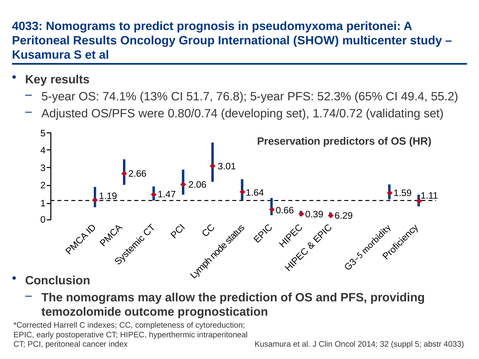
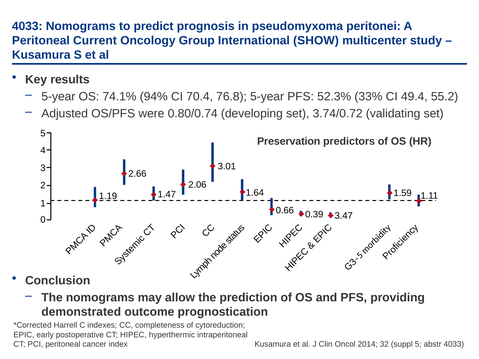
Peritoneal Results: Results -> Current
13%: 13% -> 94%
51.7: 51.7 -> 70.4
65%: 65% -> 33%
1.74/0.72: 1.74/0.72 -> 3.74/0.72
6.29: 6.29 -> 3.47
temozolomide: temozolomide -> demonstrated
